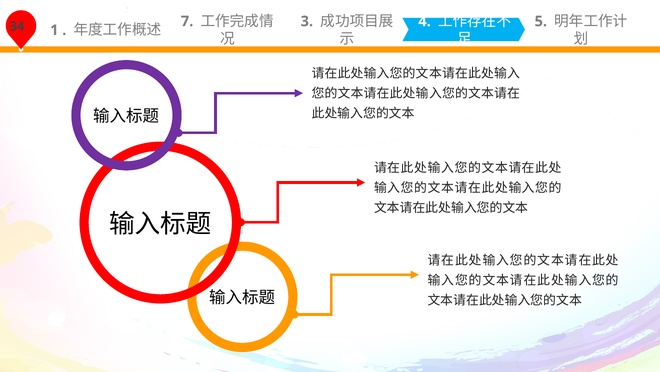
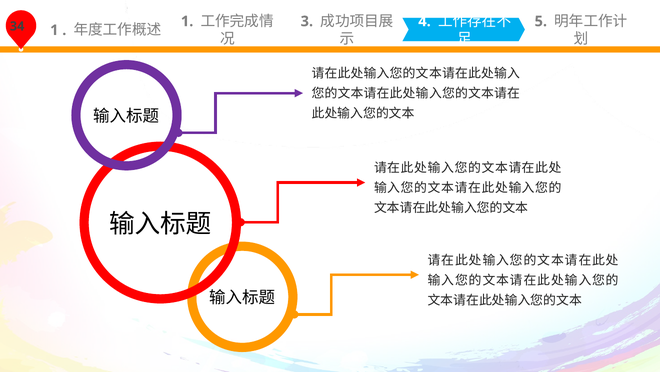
7 at (187, 21): 7 -> 1
